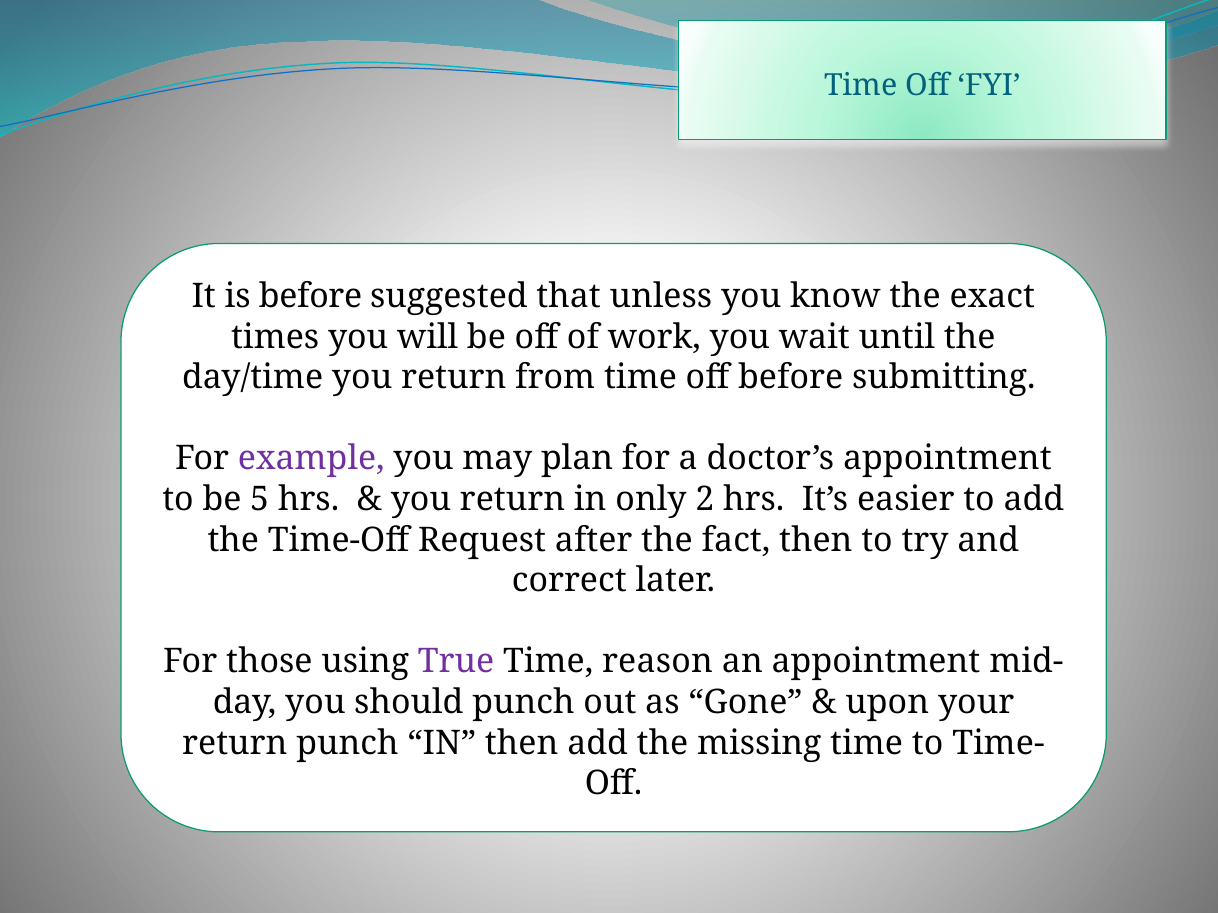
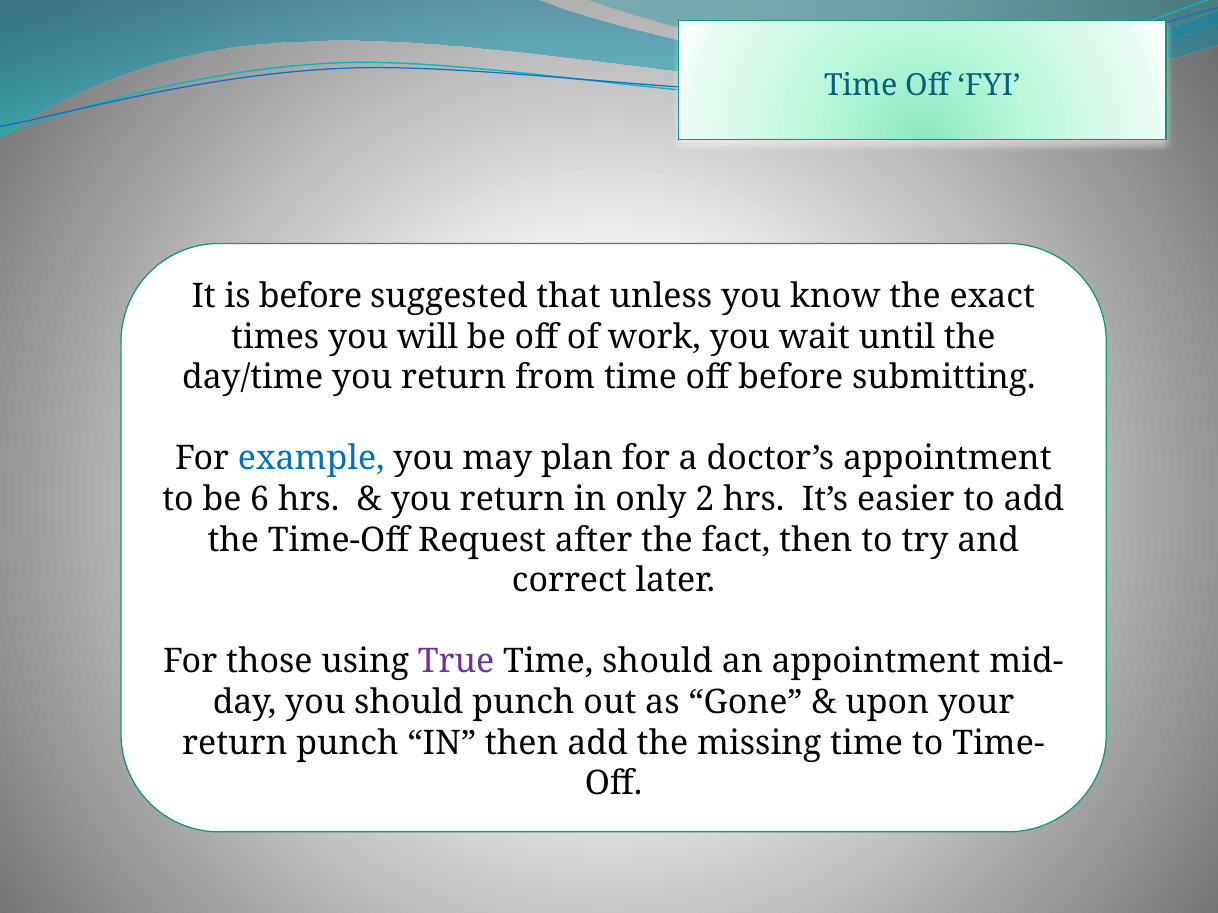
example colour: purple -> blue
5: 5 -> 6
Time reason: reason -> should
